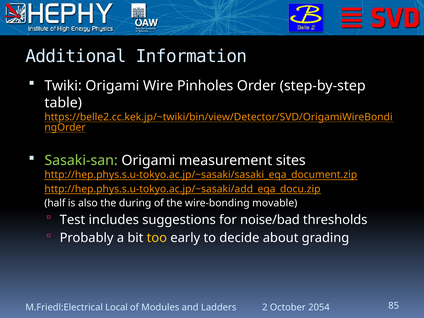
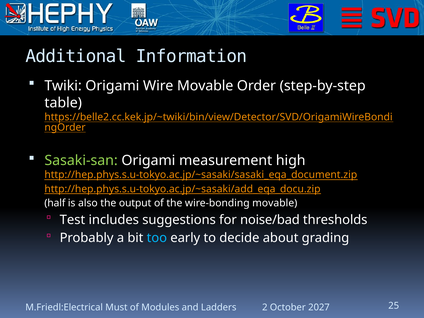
Wire Pinholes: Pinholes -> Movable
sites: sites -> high
during: during -> output
too colour: yellow -> light blue
Local: Local -> Must
2054: 2054 -> 2027
85: 85 -> 25
